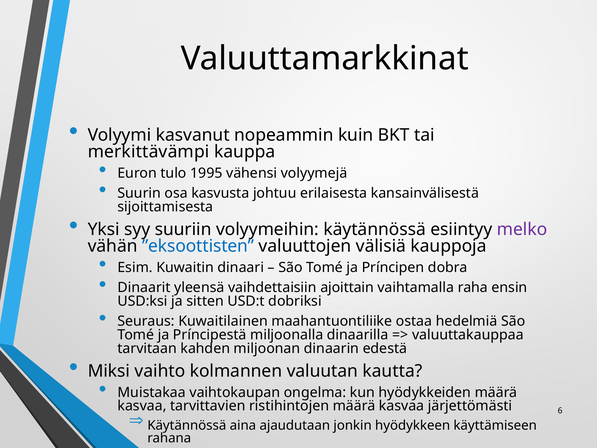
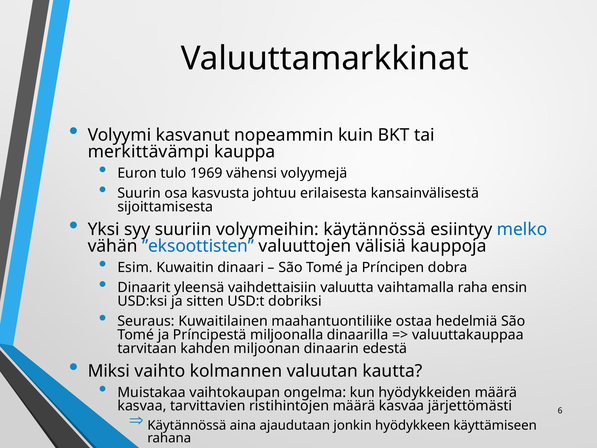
1995: 1995 -> 1969
melko colour: purple -> blue
ajoittain: ajoittain -> valuutta
